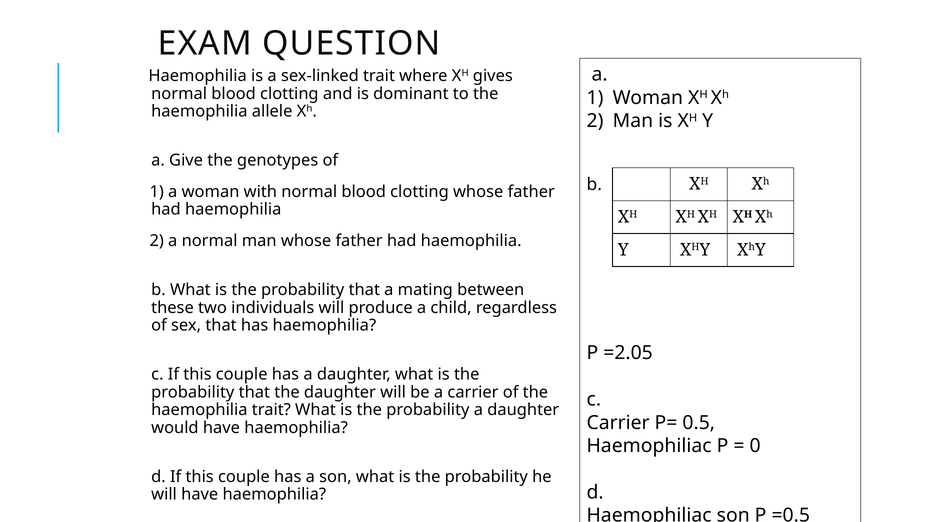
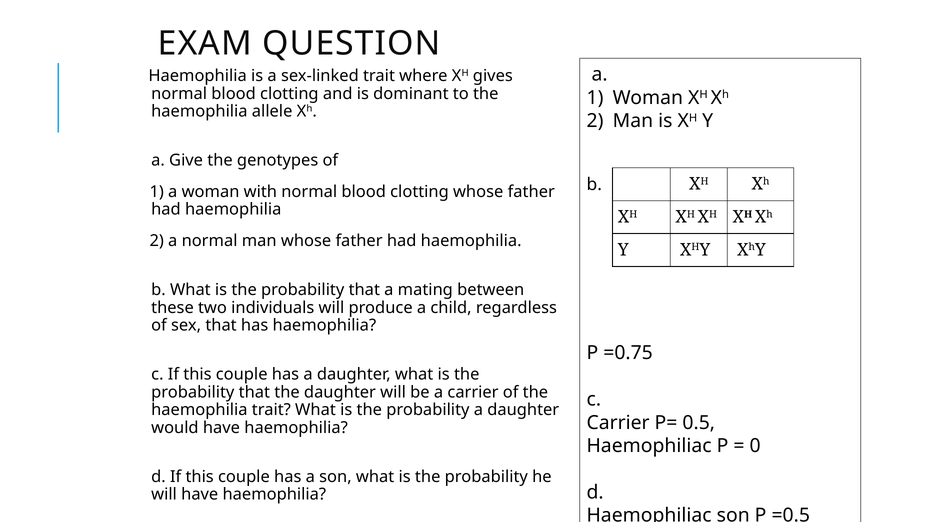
=2.05: =2.05 -> =0.75
